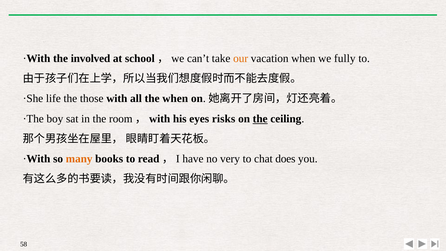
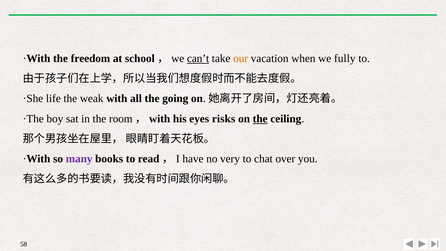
involved: involved -> freedom
can’t underline: none -> present
those: those -> weak
the when: when -> going
many colour: orange -> purple
does: does -> over
